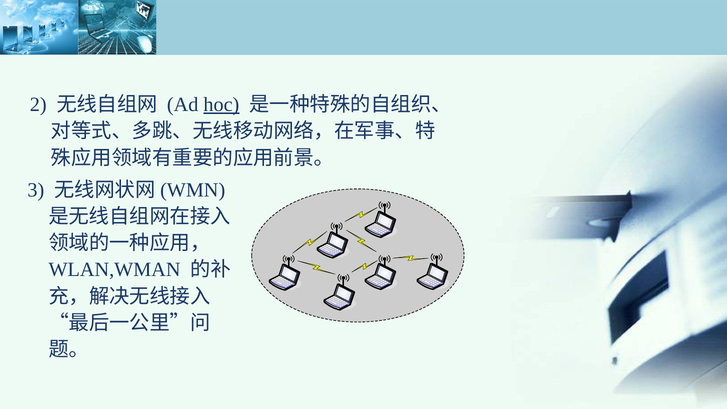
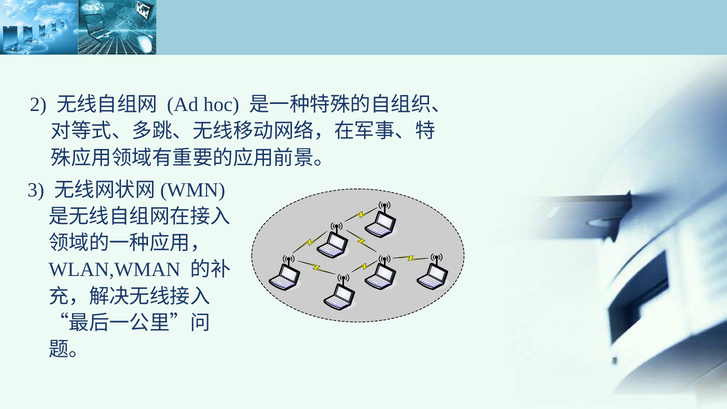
hoc underline: present -> none
